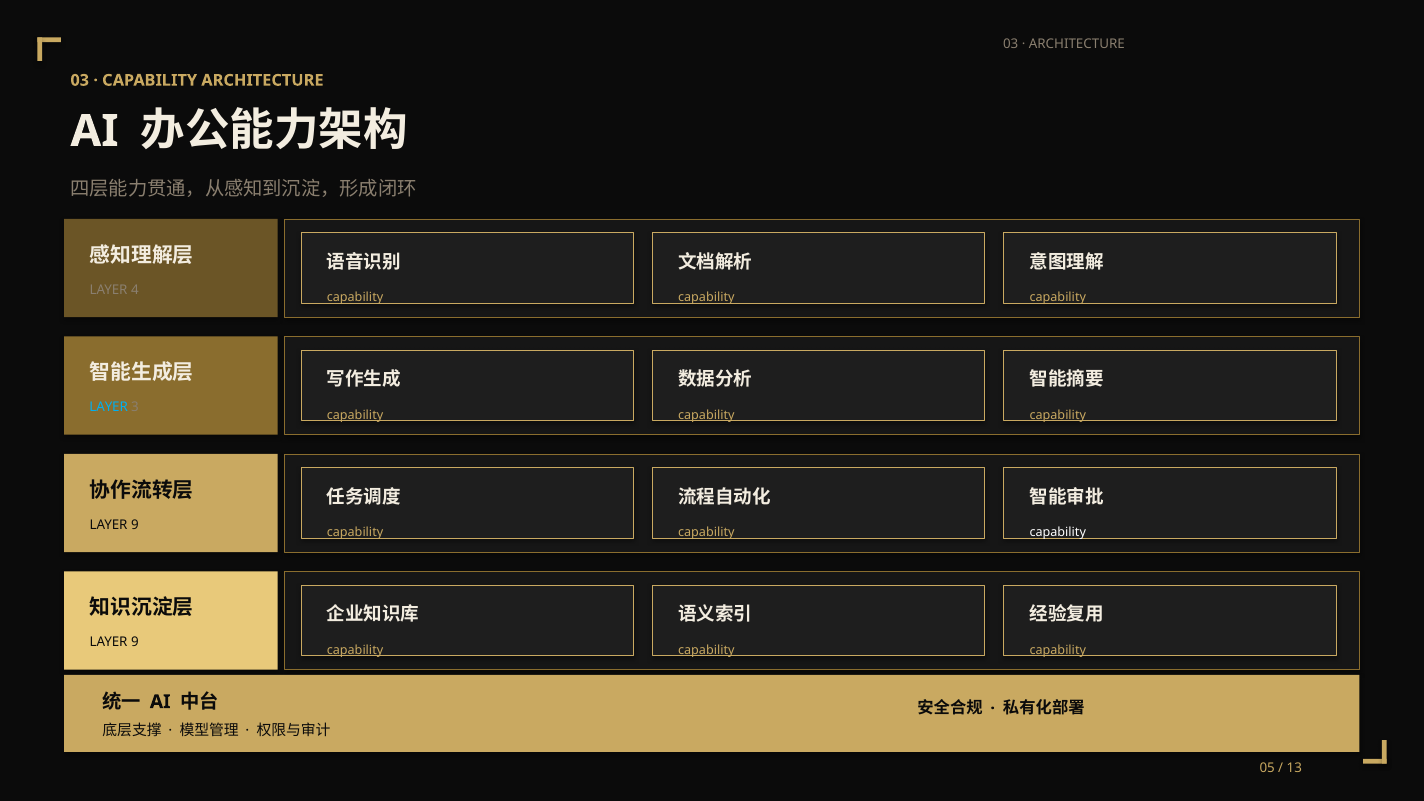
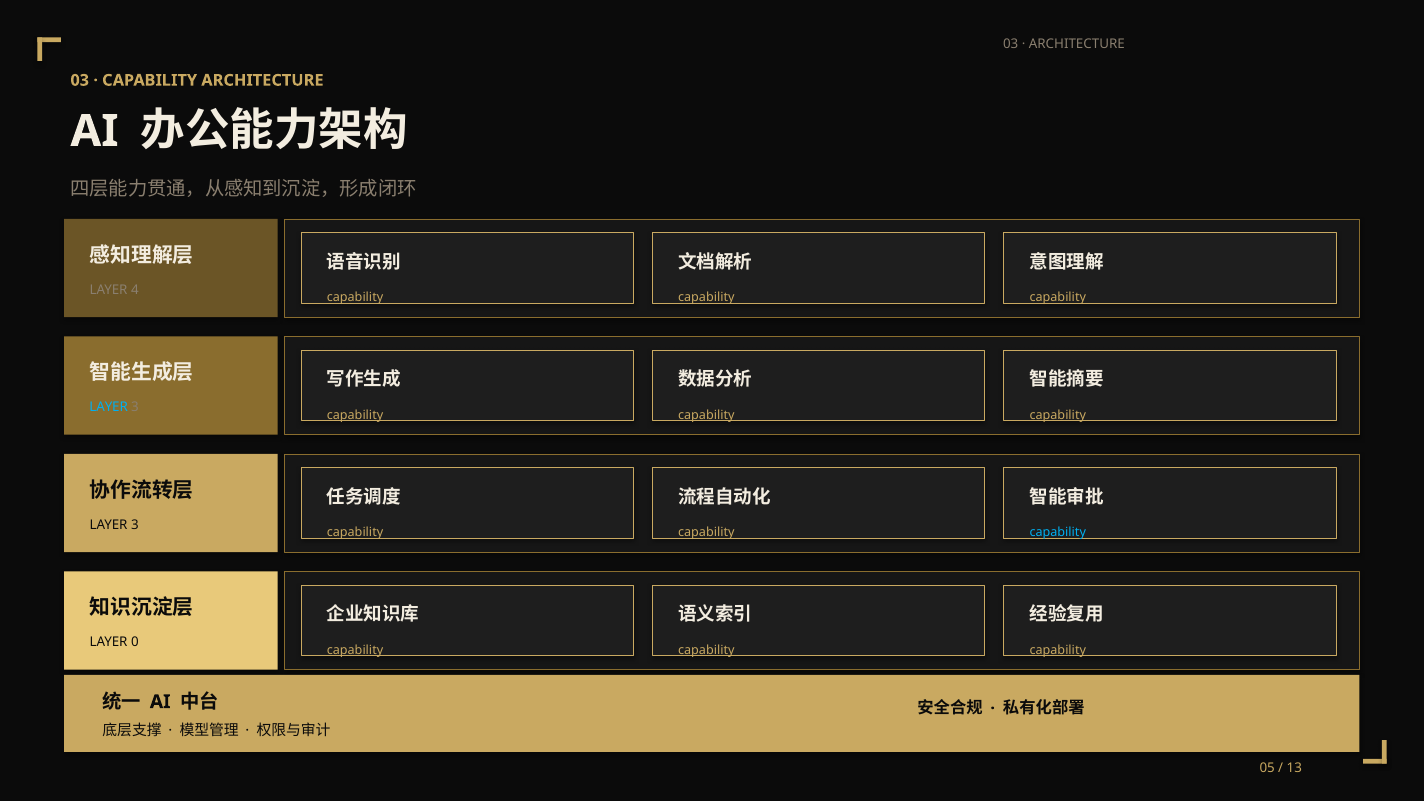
9 at (135, 525): 9 -> 3
capability at (1058, 533) colour: white -> light blue
9 at (135, 642): 9 -> 0
